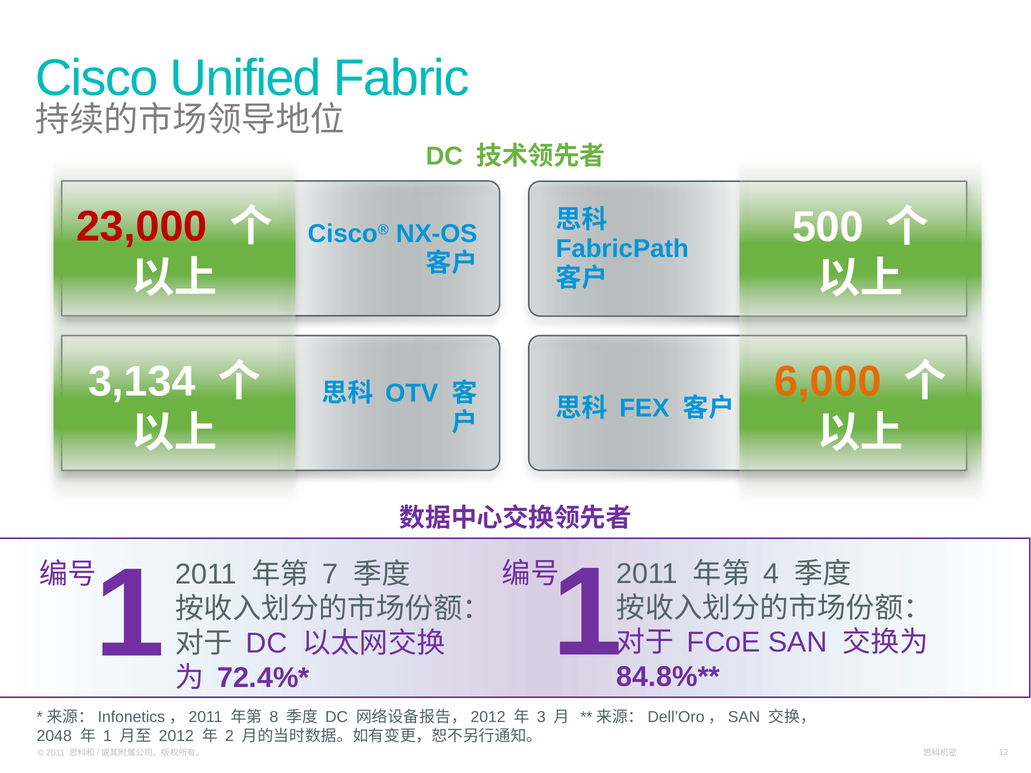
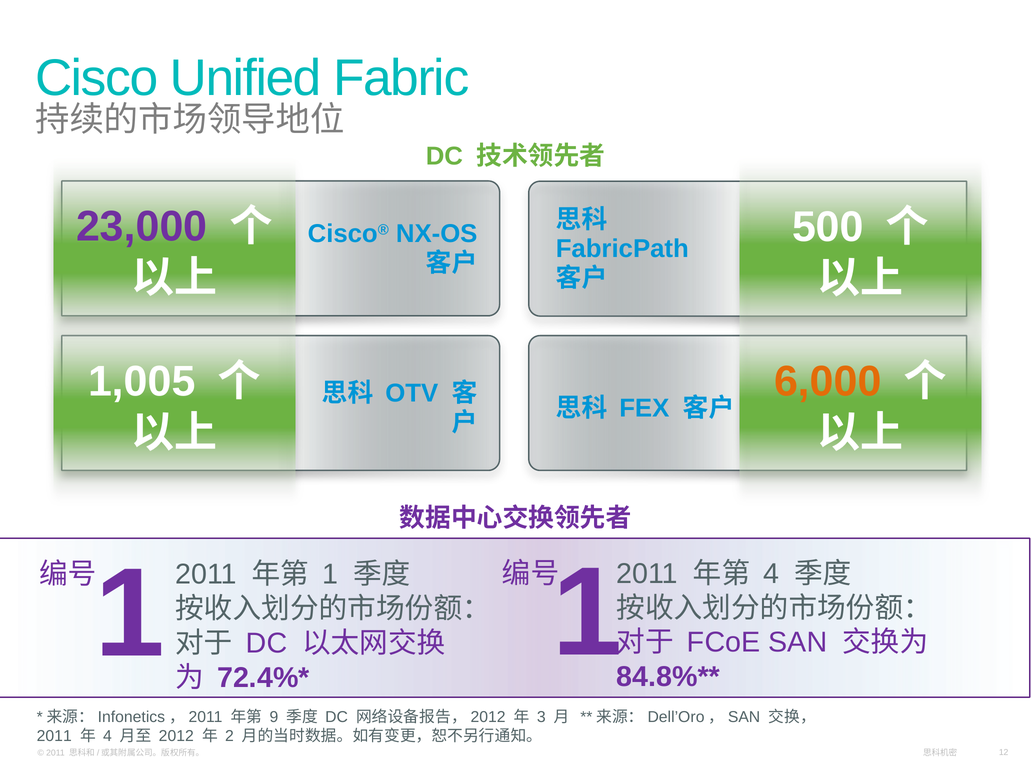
23,000 colour: red -> purple
3,134: 3,134 -> 1,005
7 at (330, 575): 7 -> 1
8: 8 -> 9
2048 at (54, 736): 2048 -> 2011
1 at (107, 736): 1 -> 4
